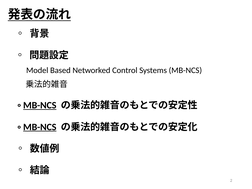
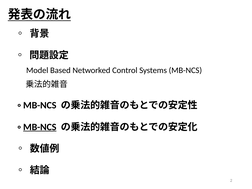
MB-NCS at (40, 105) underline: present -> none
